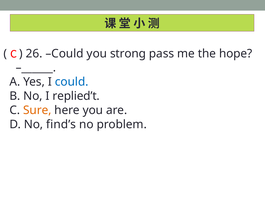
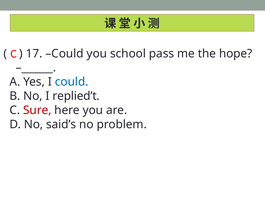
26: 26 -> 17
strong: strong -> school
Sure colour: orange -> red
find’s: find’s -> said’s
